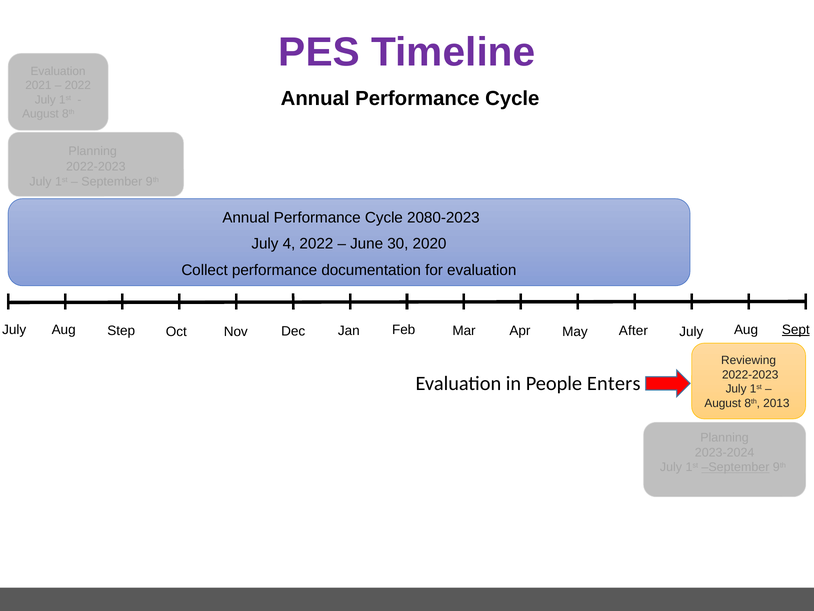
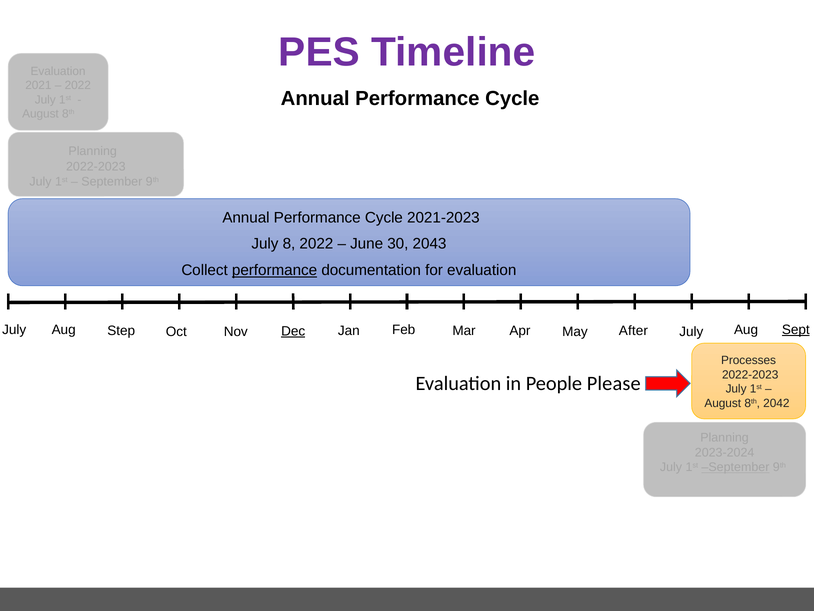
2080-2023: 2080-2023 -> 2021-2023
4: 4 -> 8
2020: 2020 -> 2043
performance at (275, 270) underline: none -> present
Dec underline: none -> present
Reviewing: Reviewing -> Processes
Enters: Enters -> Please
2013: 2013 -> 2042
